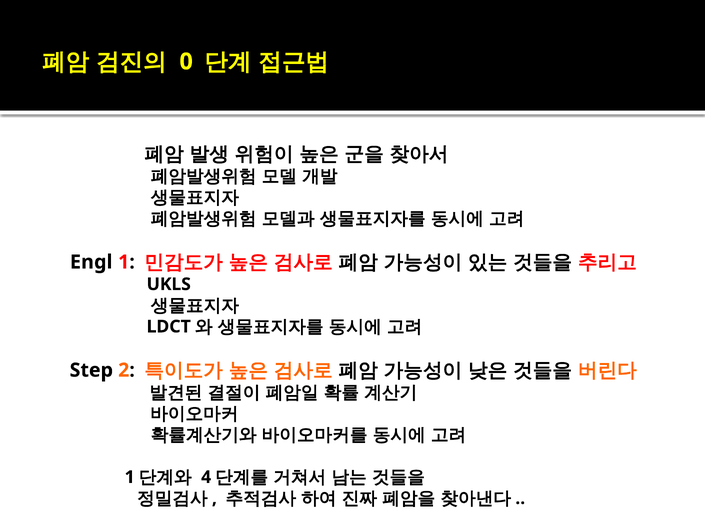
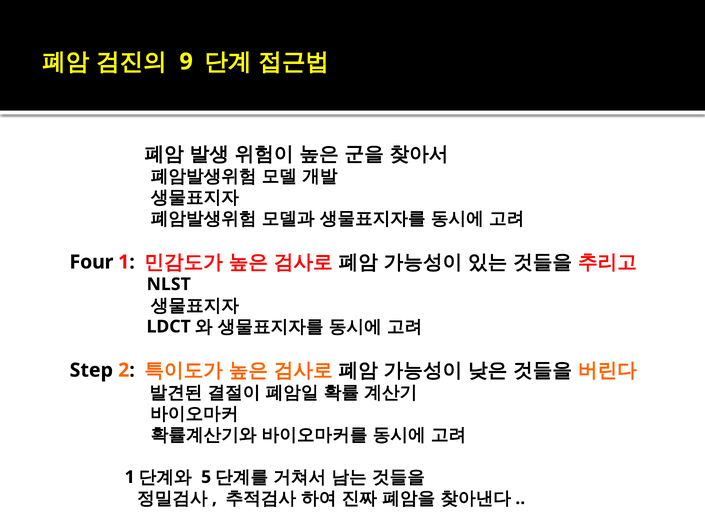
0 at (186, 62): 0 -> 9
Engl at (91, 262): Engl -> Four
UKLS: UKLS -> NLST
4: 4 -> 5
